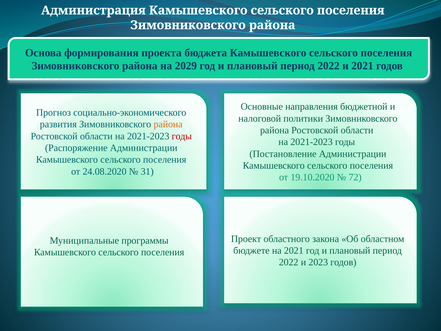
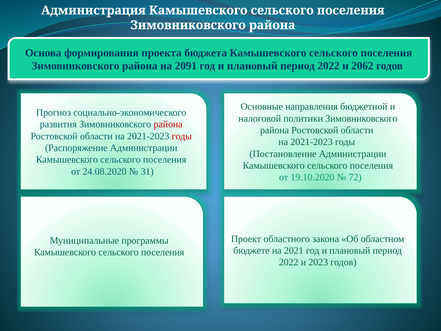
2029: 2029 -> 2091
и 2021: 2021 -> 2062
района at (168, 124) colour: orange -> red
